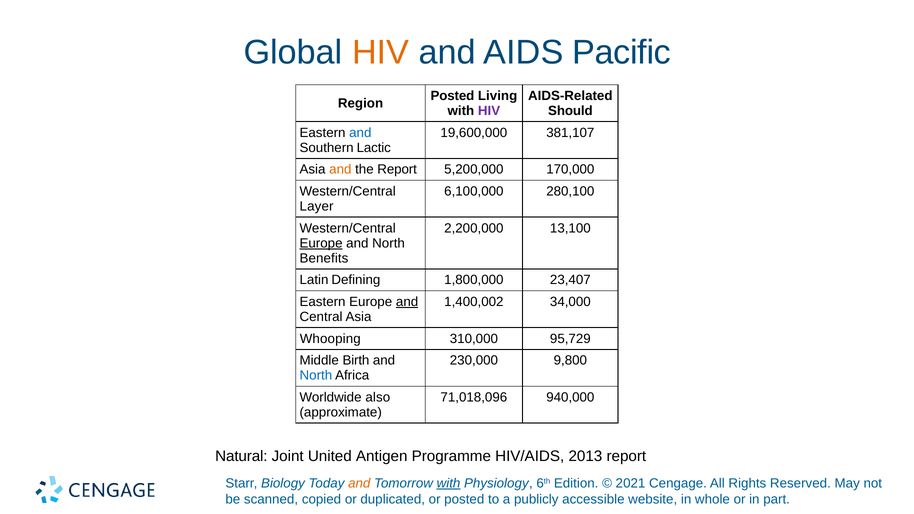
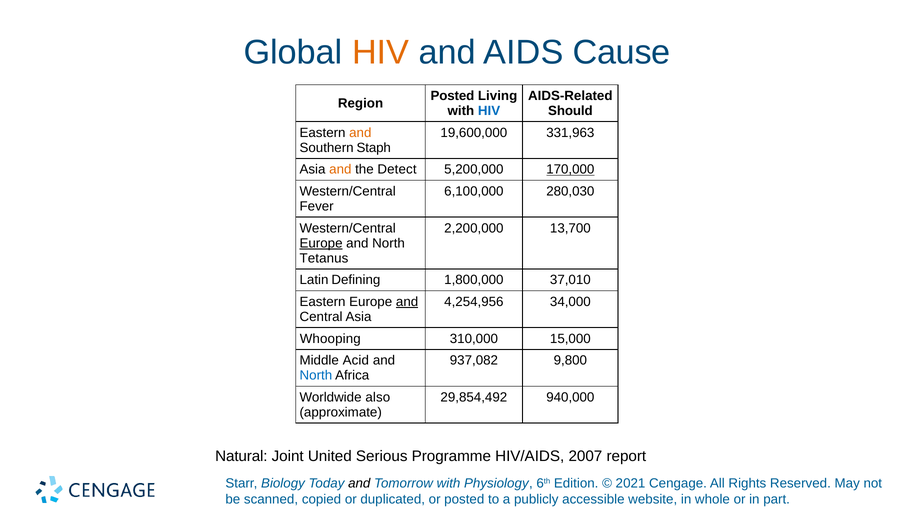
Pacific: Pacific -> Cause
HIV at (489, 111) colour: purple -> blue
and at (360, 133) colour: blue -> orange
381,107: 381,107 -> 331,963
Lactic: Lactic -> Staph
the Report: Report -> Detect
170,000 underline: none -> present
280,100: 280,100 -> 280,030
Layer: Layer -> Fever
13,100: 13,100 -> 13,700
Benefits: Benefits -> Tetanus
23,407: 23,407 -> 37,010
1,400,002: 1,400,002 -> 4,254,956
95,729: 95,729 -> 15,000
Birth: Birth -> Acid
230,000: 230,000 -> 937,082
71,018,096: 71,018,096 -> 29,854,492
Antigen: Antigen -> Serious
2013: 2013 -> 2007
and at (359, 483) colour: orange -> black
with at (449, 483) underline: present -> none
